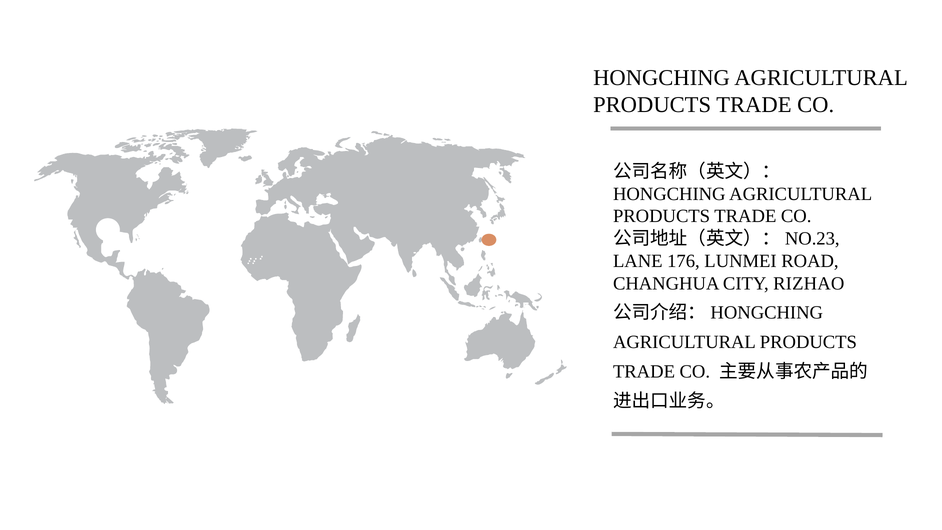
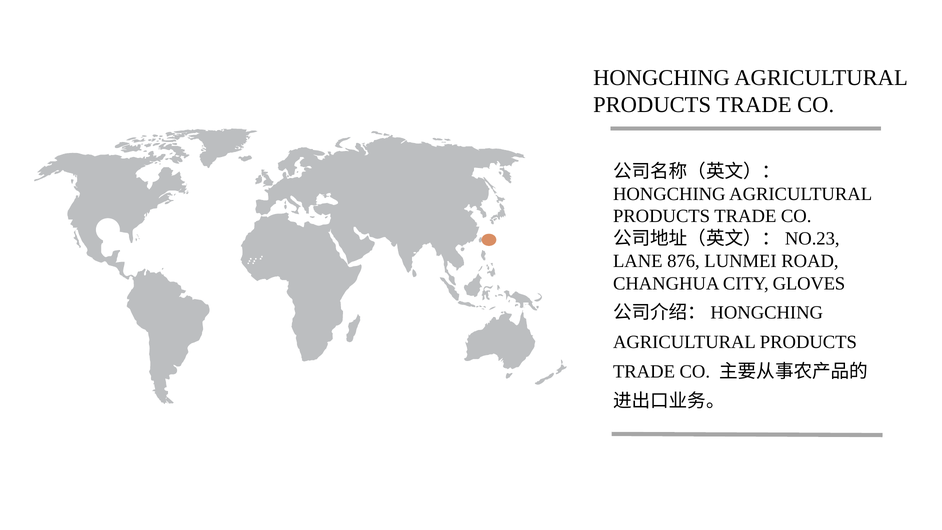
176: 176 -> 876
RIZHAO: RIZHAO -> GLOVES
